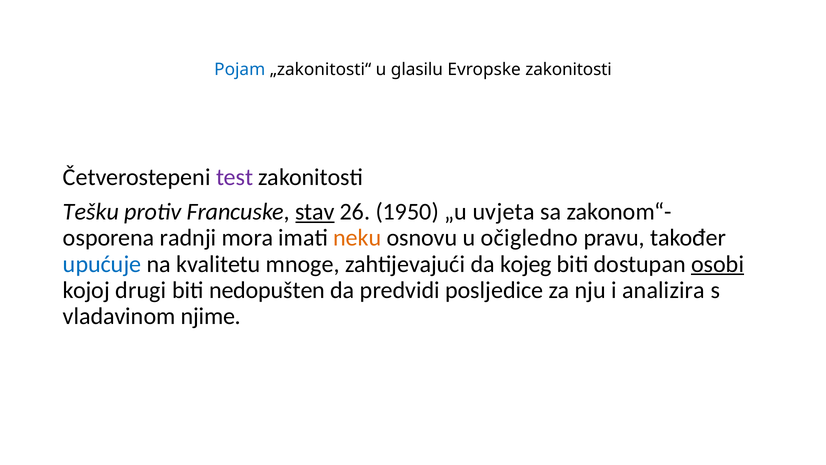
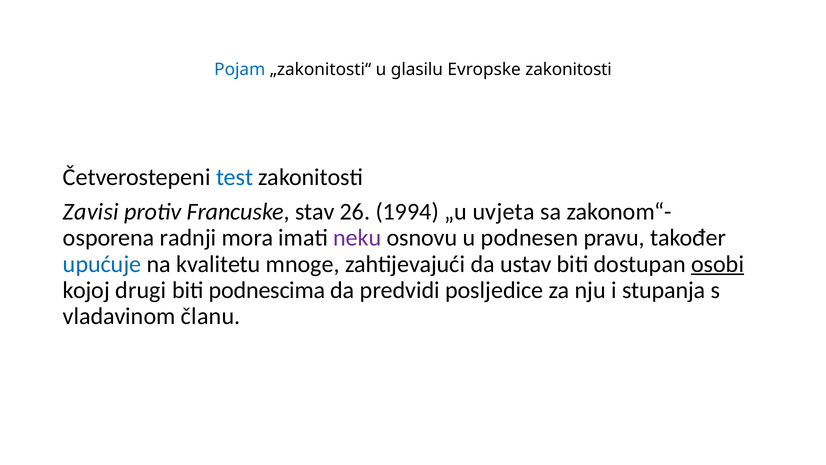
test colour: purple -> blue
Tešku: Tešku -> Zavisi
stav underline: present -> none
1950: 1950 -> 1994
neku colour: orange -> purple
očigledno: očigledno -> podnesen
kojeg: kojeg -> ustav
nedopušten: nedopušten -> podnescima
analizira: analizira -> stupanja
njime: njime -> članu
